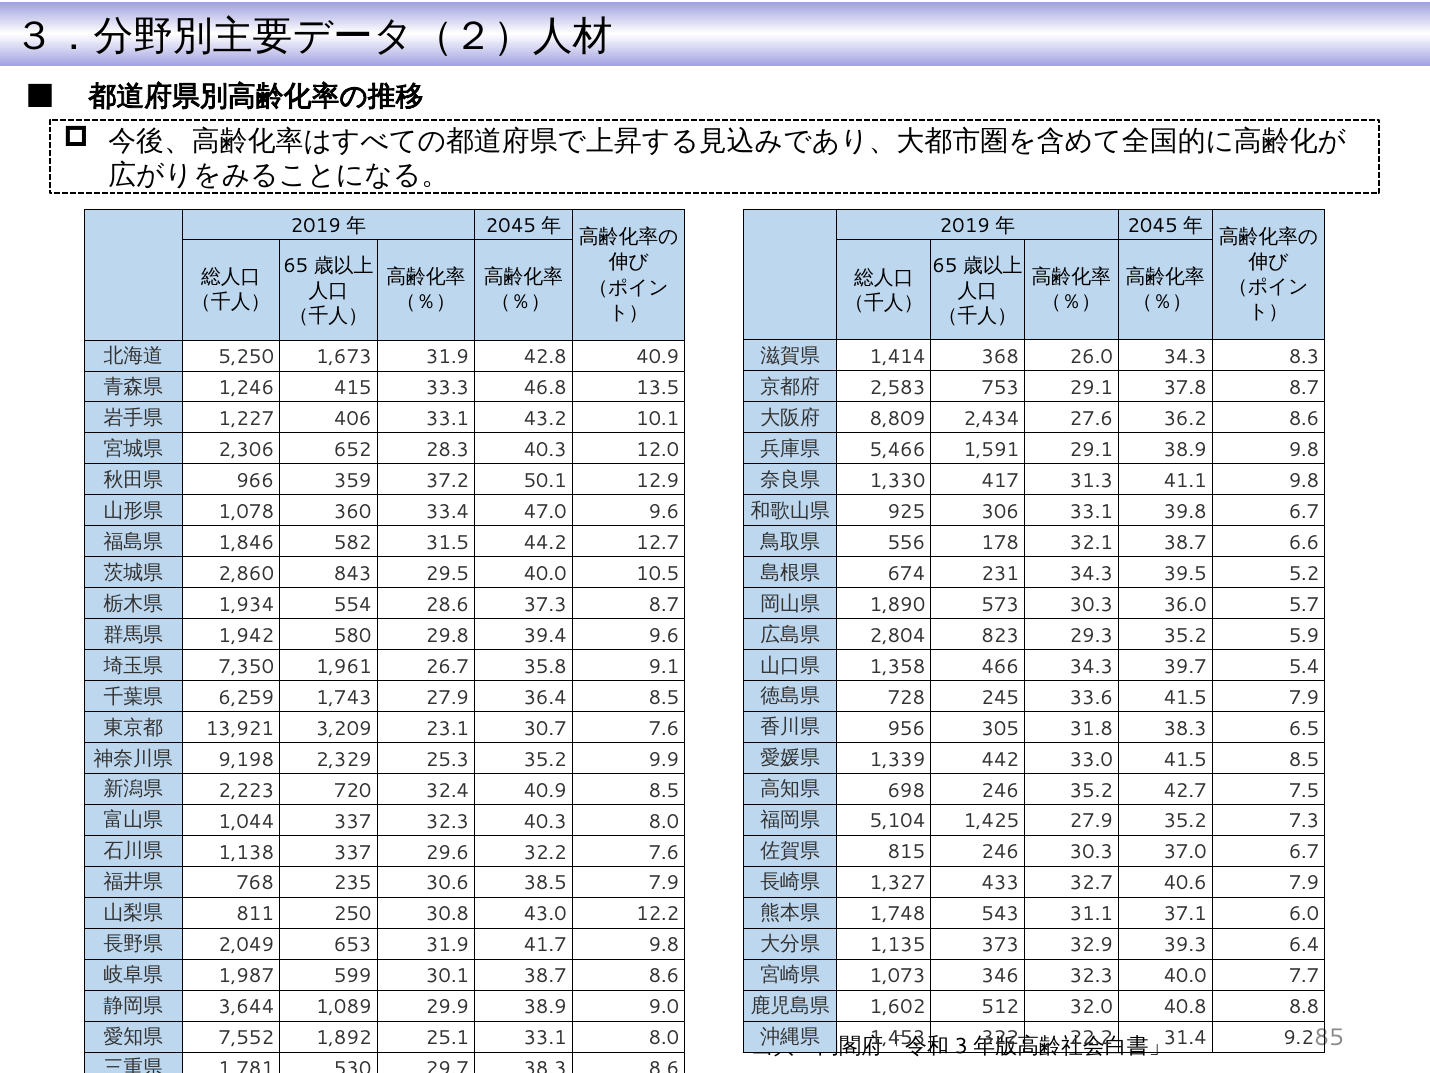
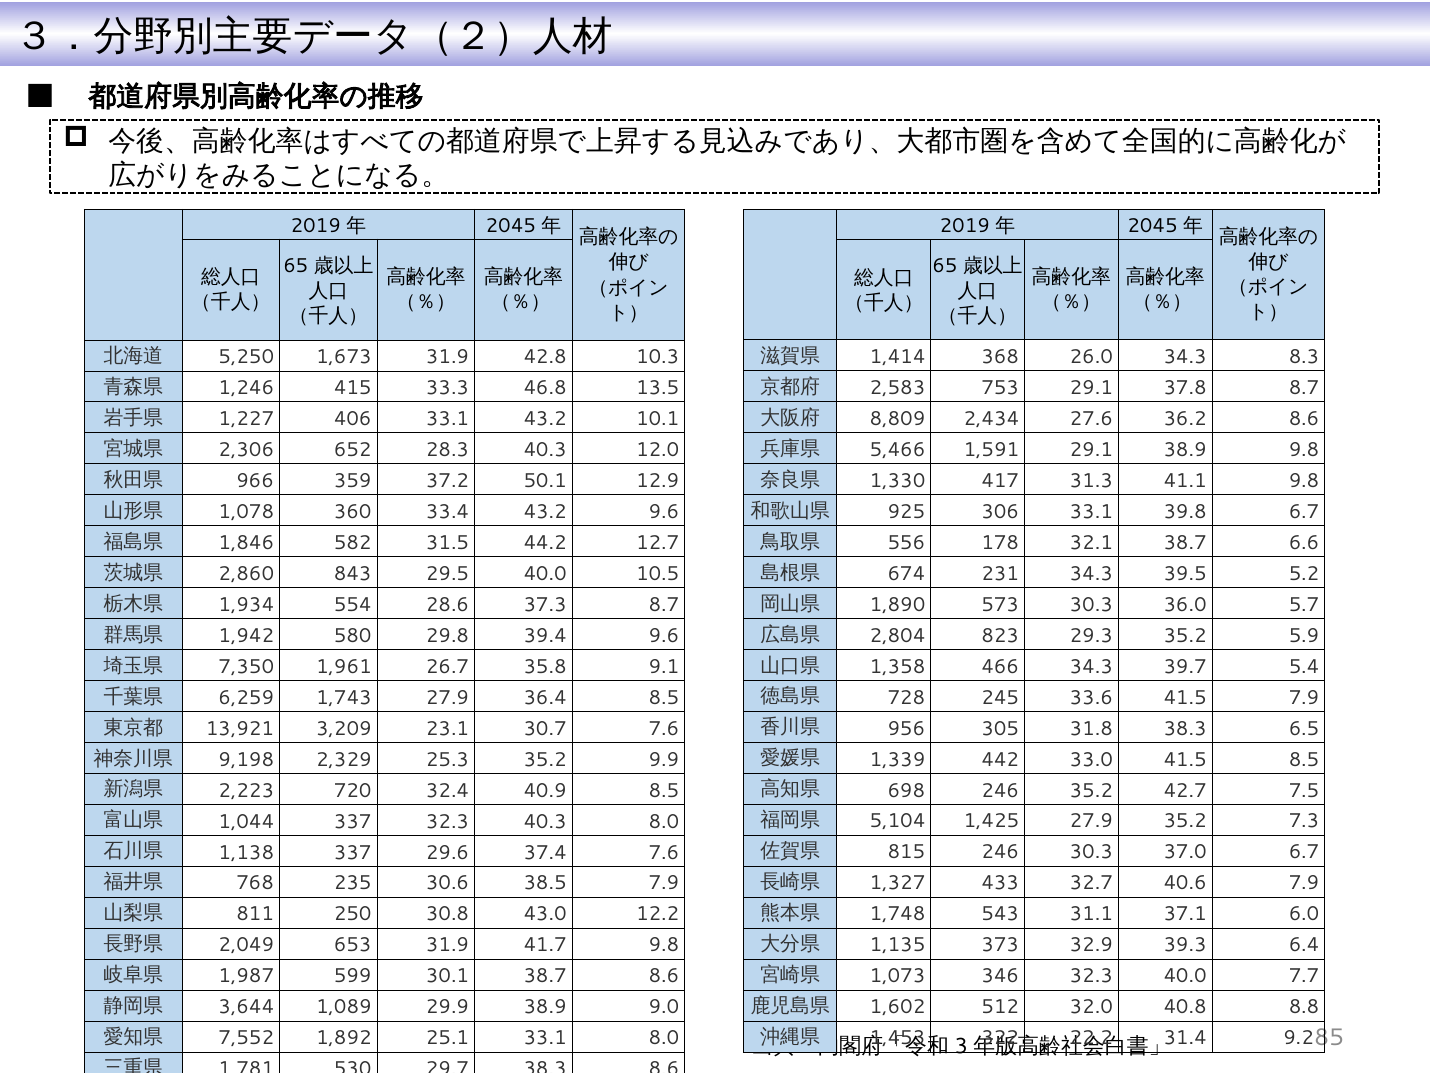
42.8 40.9: 40.9 -> 10.3
33.4 47.0: 47.0 -> 43.2
32.2: 32.2 -> 37.4
